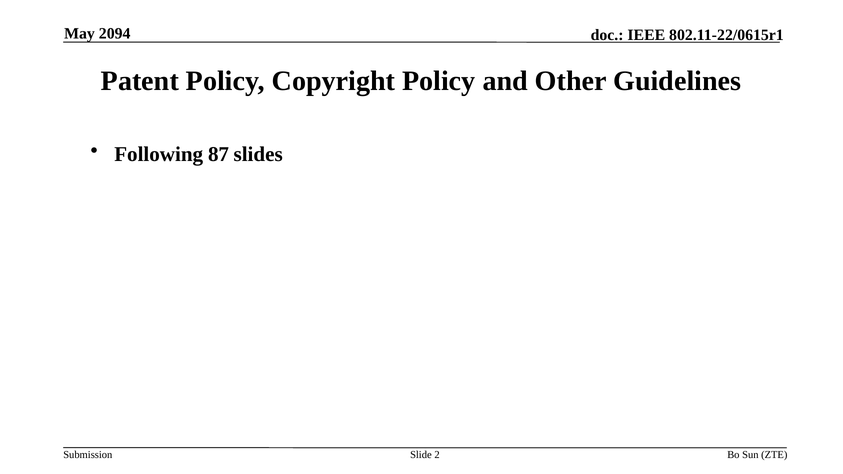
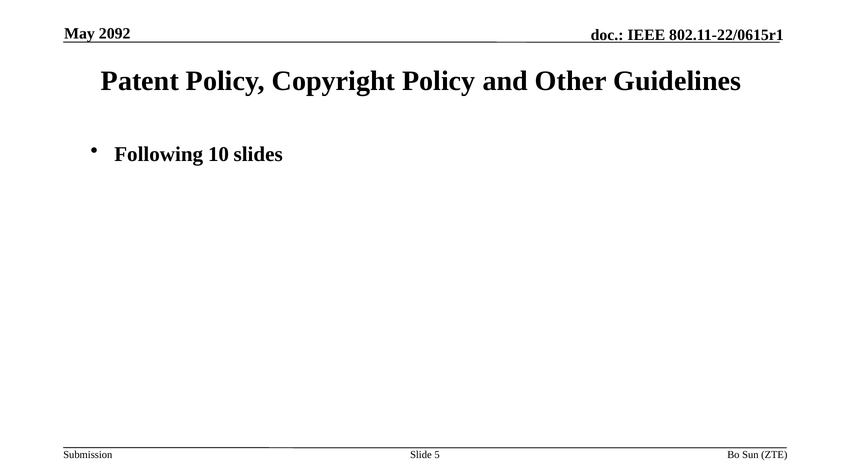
2094: 2094 -> 2092
87: 87 -> 10
2: 2 -> 5
